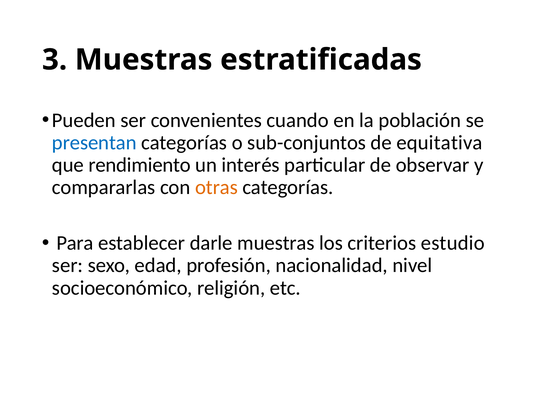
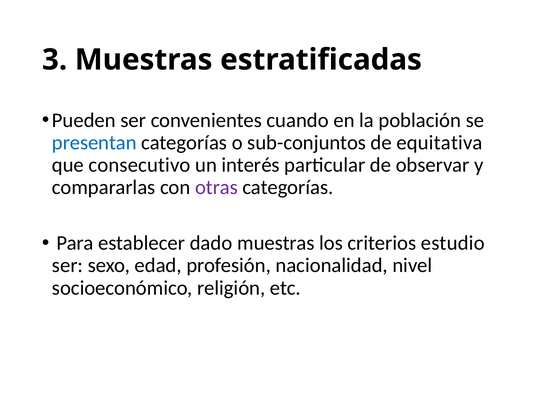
rendimiento: rendimiento -> consecutivo
otras colour: orange -> purple
darle: darle -> dado
